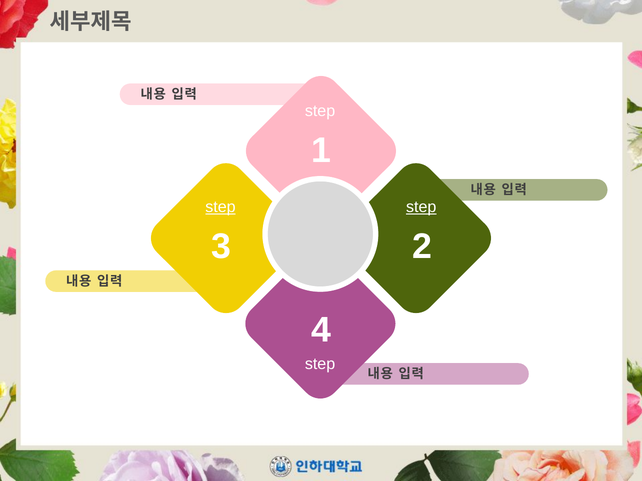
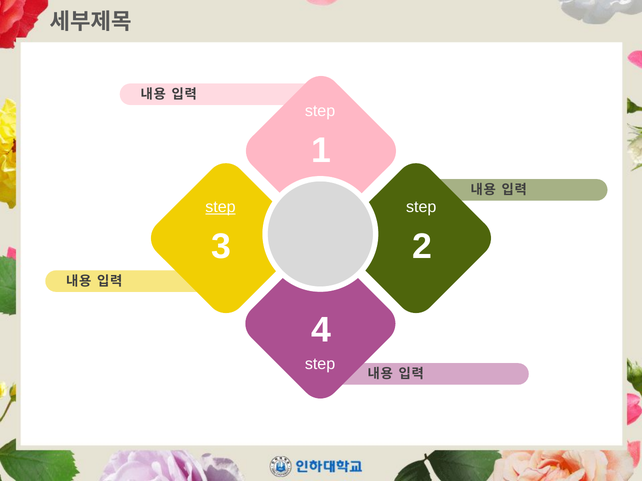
step at (421, 207) underline: present -> none
